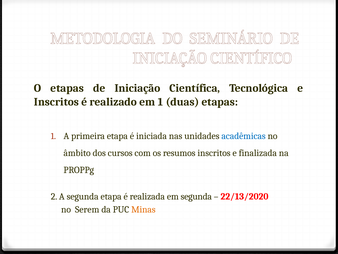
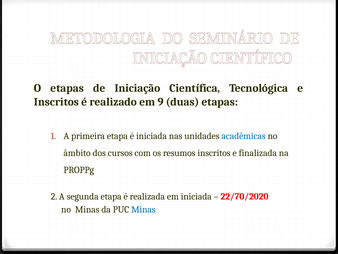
em 1: 1 -> 9
em segunda: segunda -> iniciada
22/13/2020: 22/13/2020 -> 22/70/2020
no Serem: Serem -> Minas
Minas at (143, 209) colour: orange -> blue
